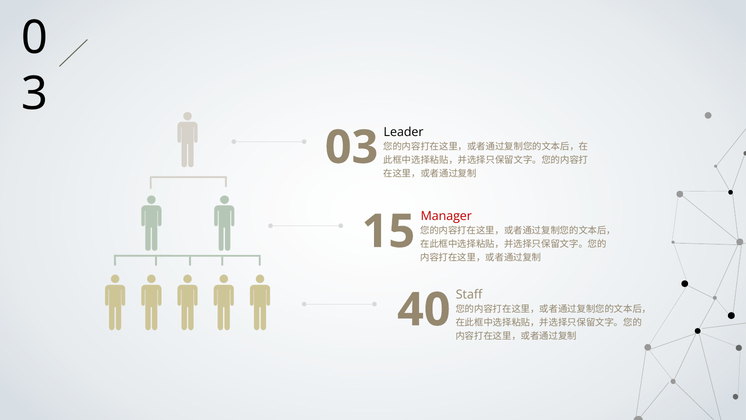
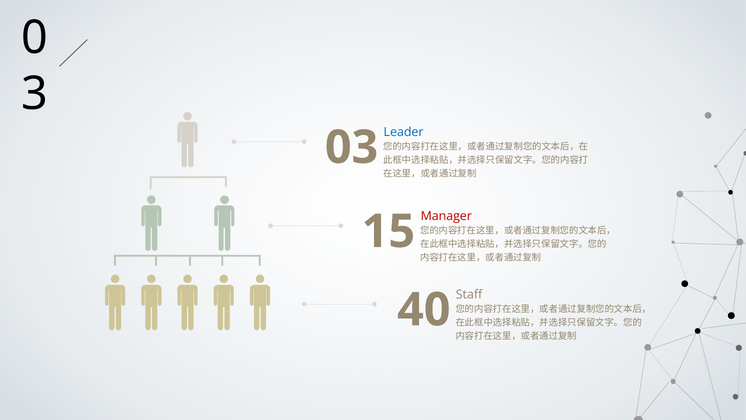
Leader colour: black -> blue
